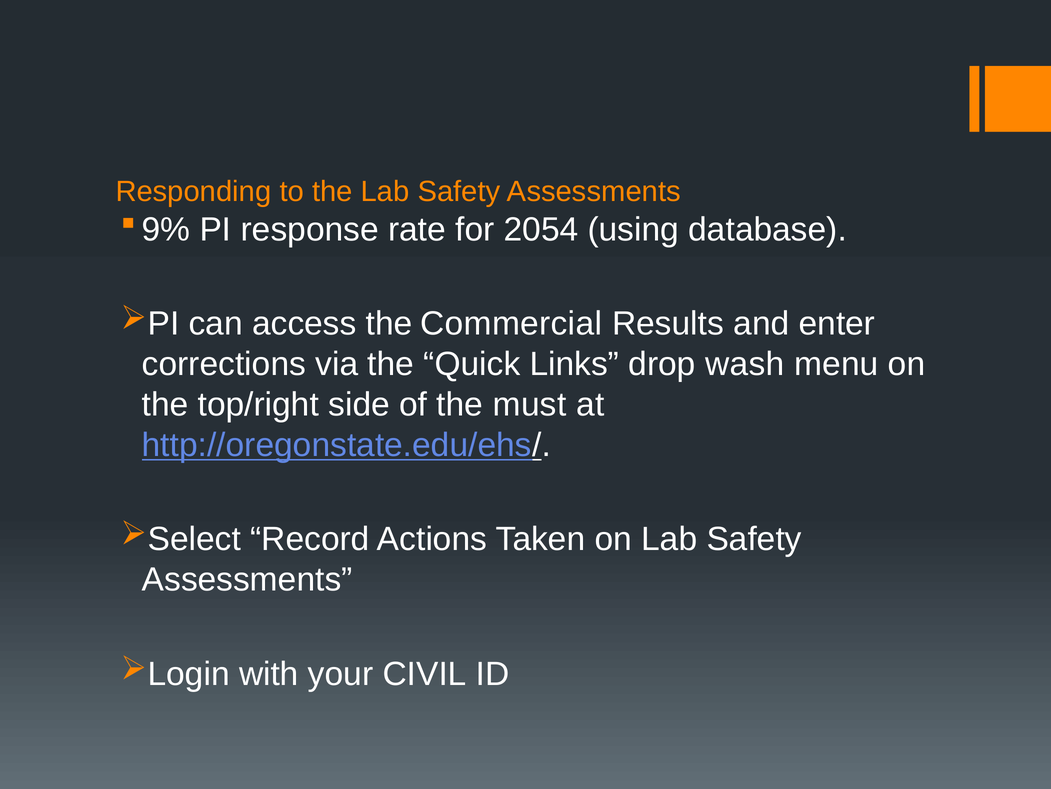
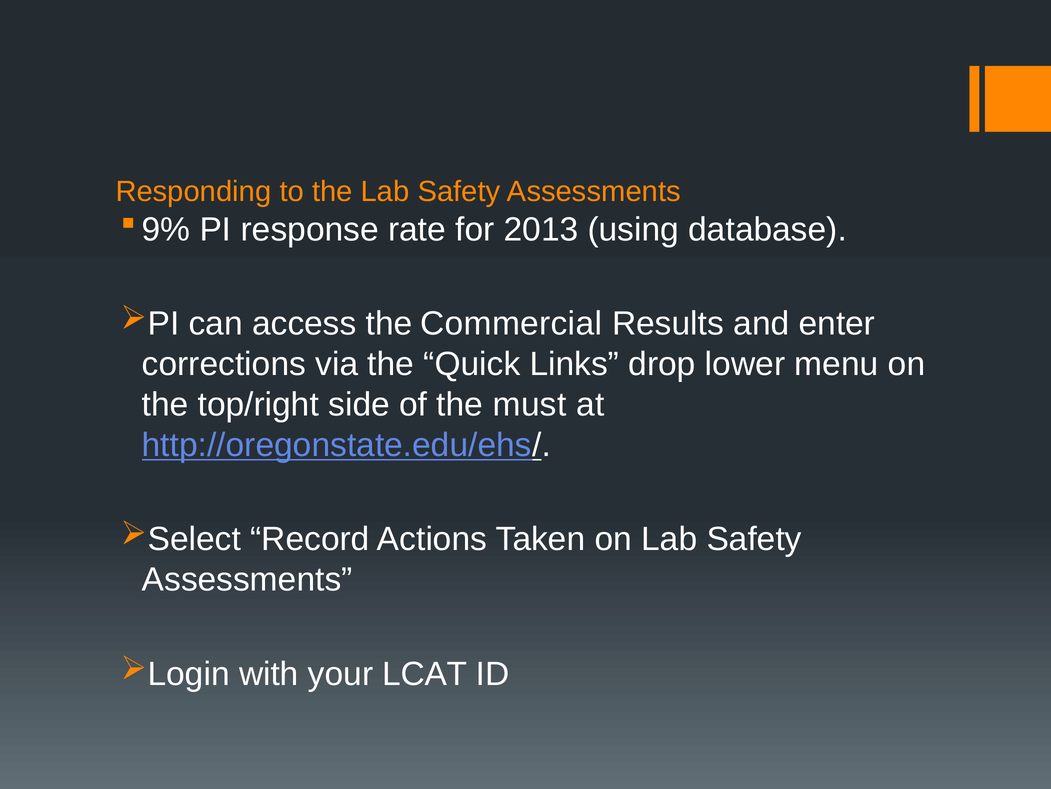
2054: 2054 -> 2013
wash: wash -> lower
CIVIL: CIVIL -> LCAT
